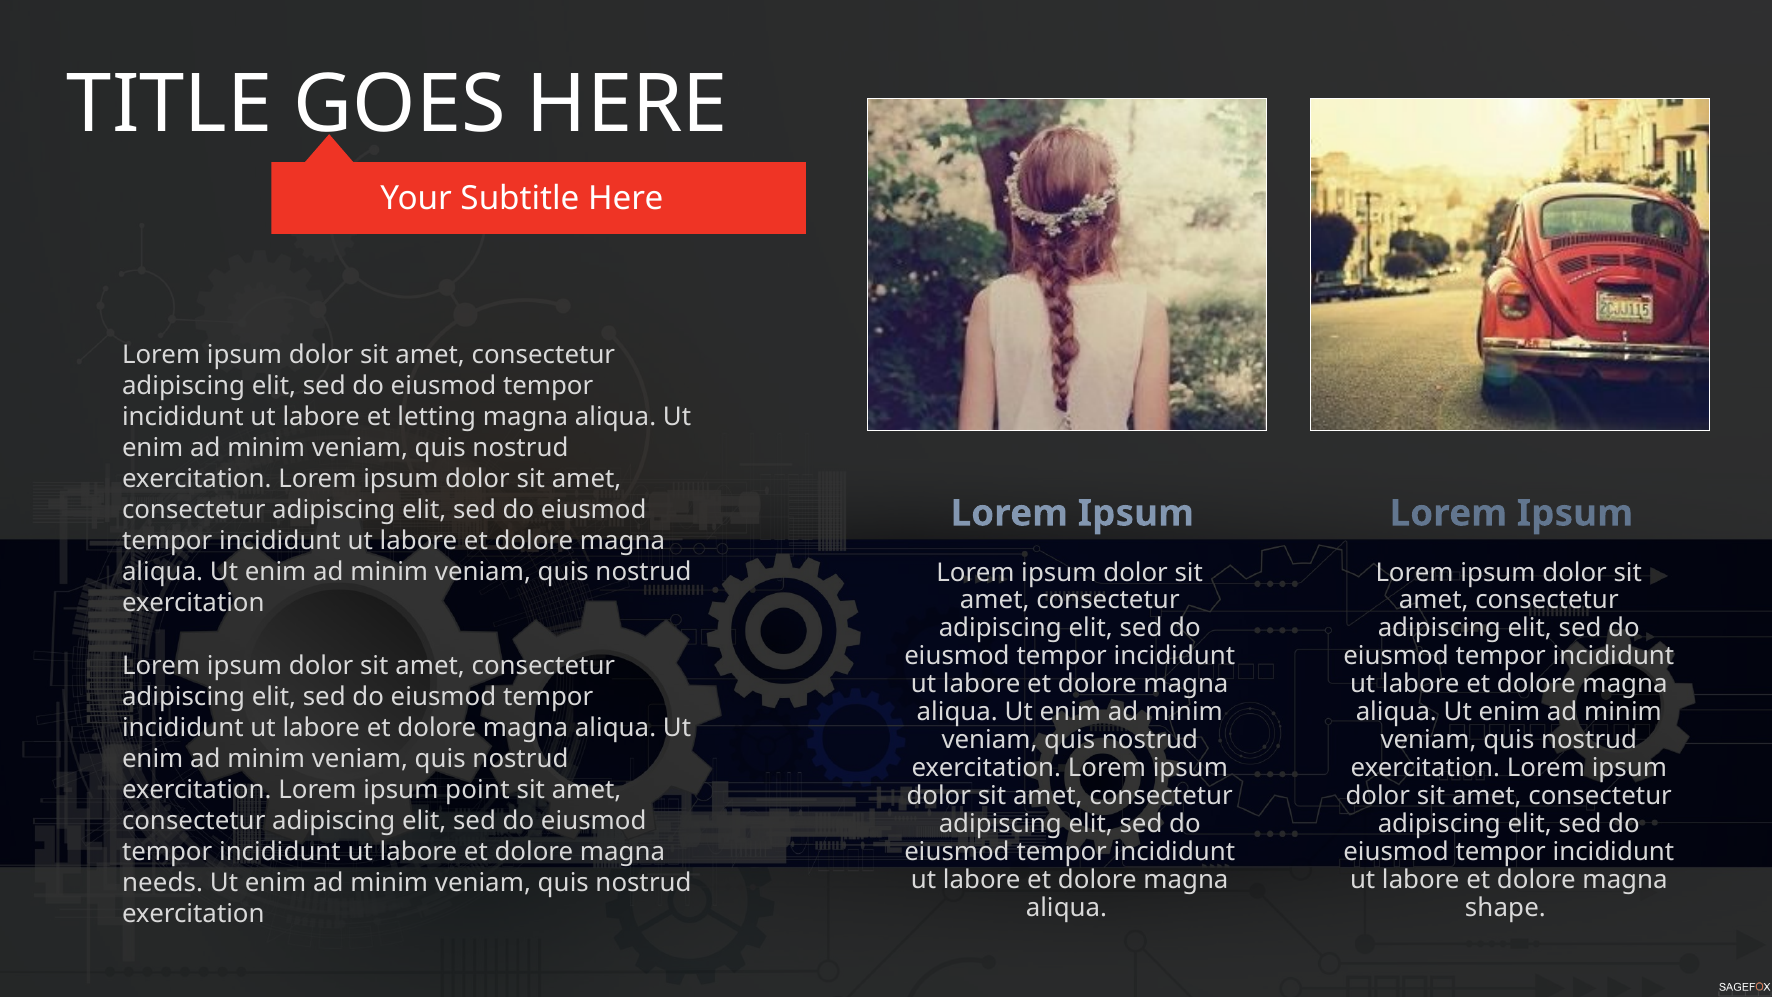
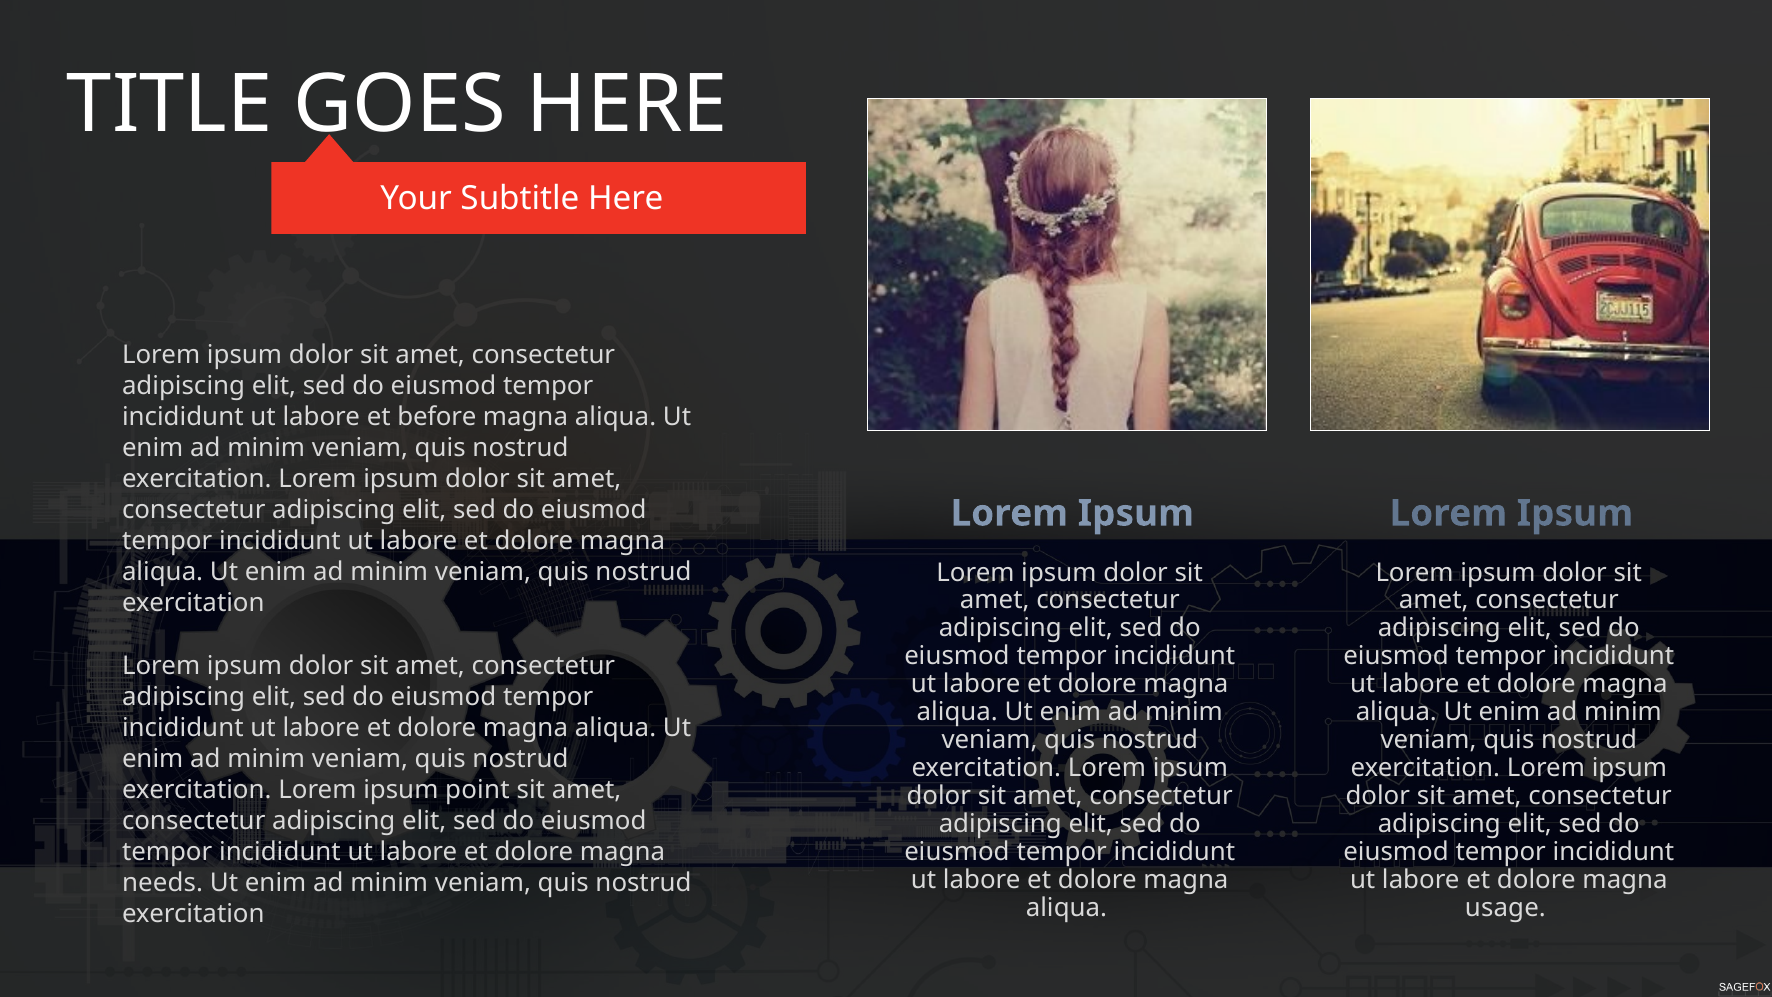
letting: letting -> before
shape: shape -> usage
